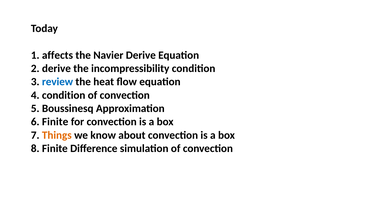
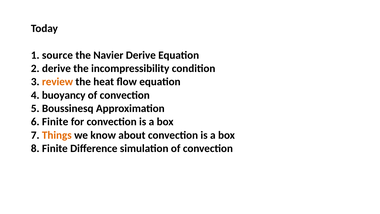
affects: affects -> source
review colour: blue -> orange
4 condition: condition -> buoyancy
